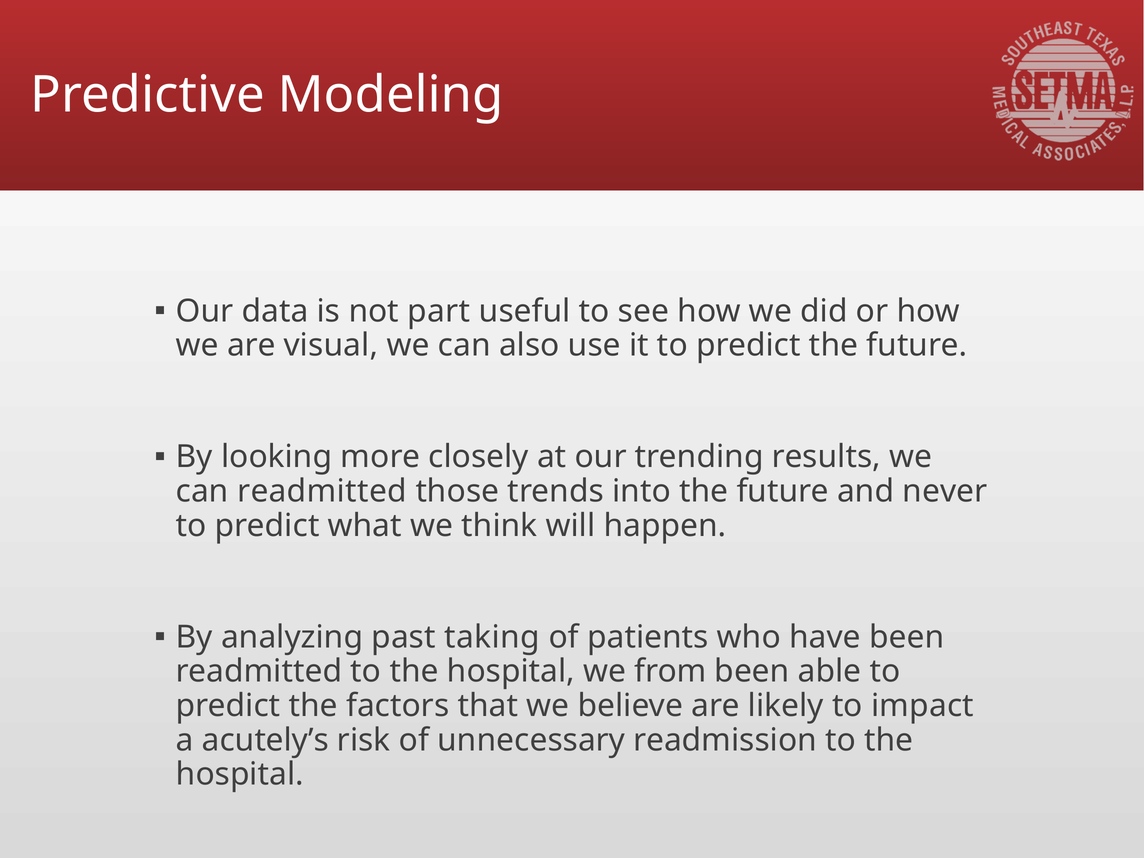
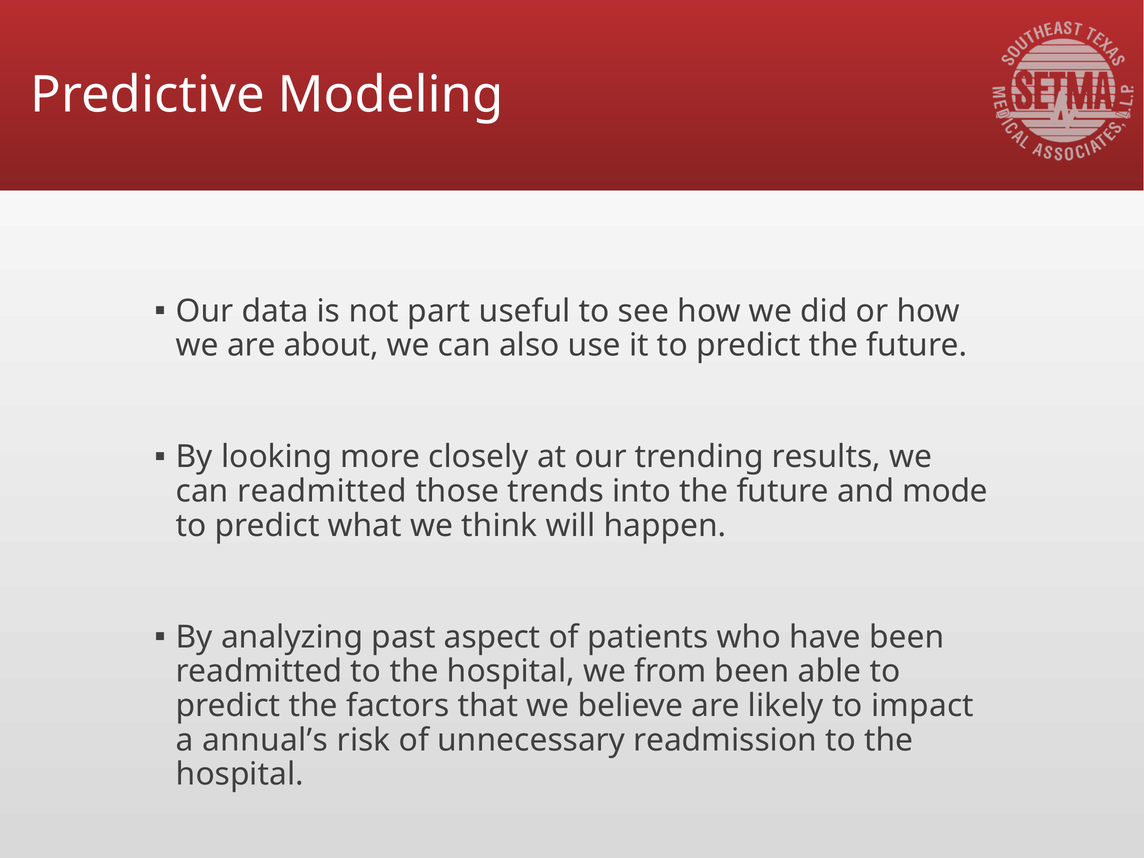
visual: visual -> about
never: never -> mode
taking: taking -> aspect
acutely’s: acutely’s -> annual’s
